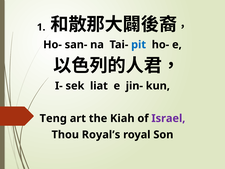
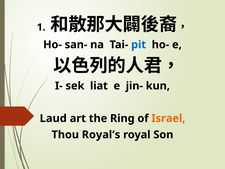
Teng: Teng -> Laud
Kiah: Kiah -> Ring
Israel colour: purple -> orange
